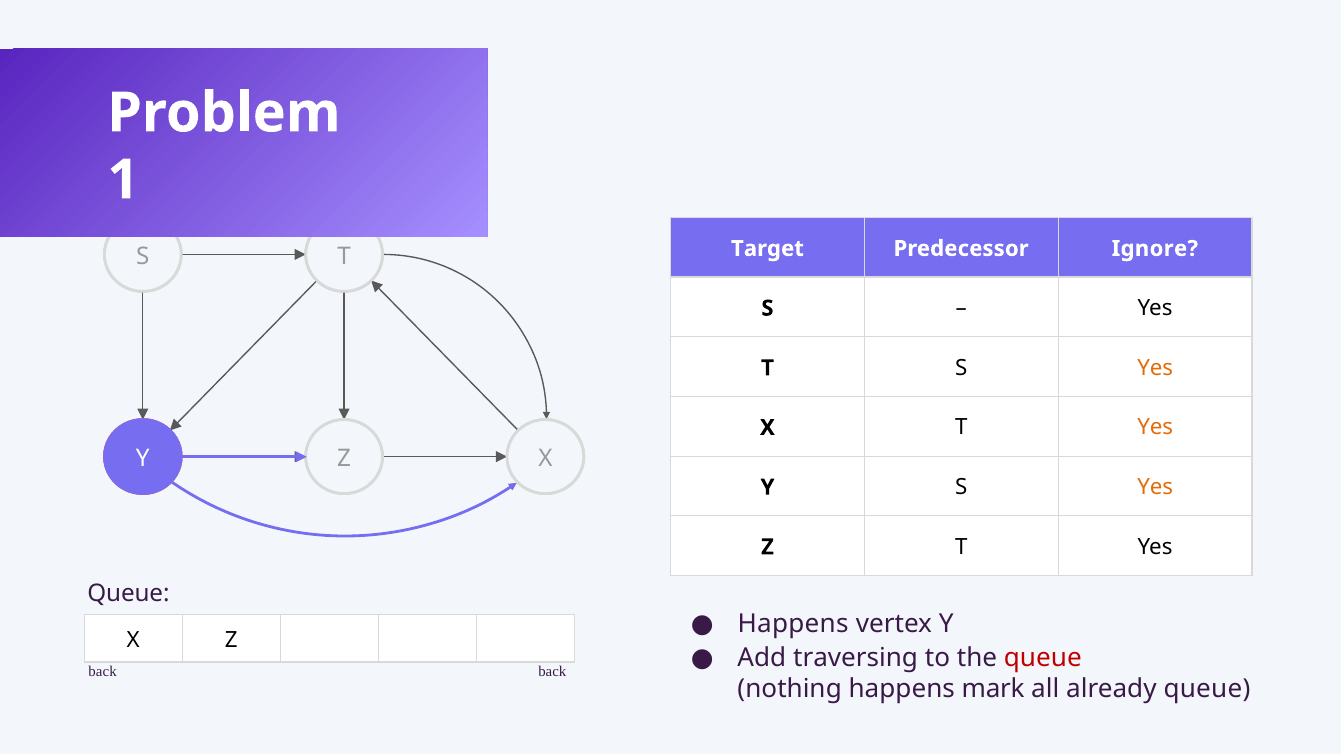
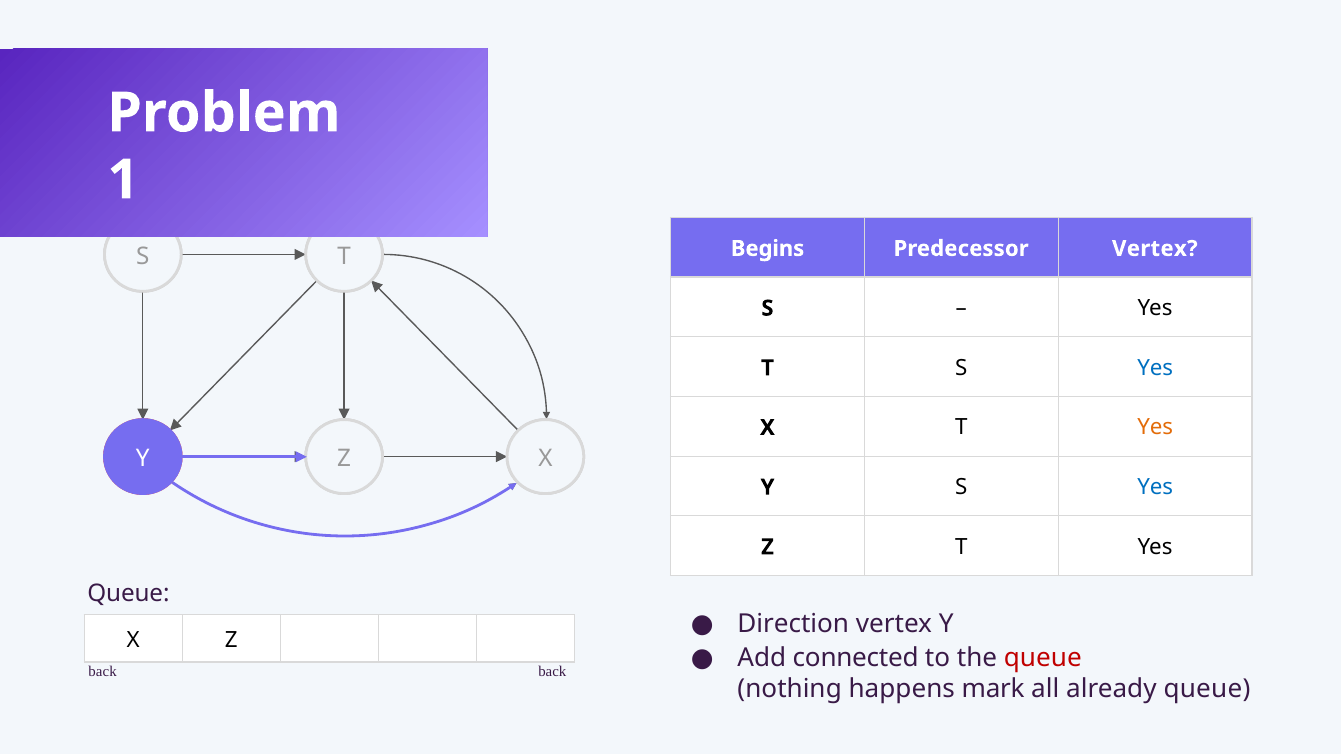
Target: Target -> Begins
Predecessor Ignore: Ignore -> Vertex
Yes at (1155, 368) colour: orange -> blue
Yes at (1155, 488) colour: orange -> blue
Happens at (793, 624): Happens -> Direction
traversing: traversing -> connected
